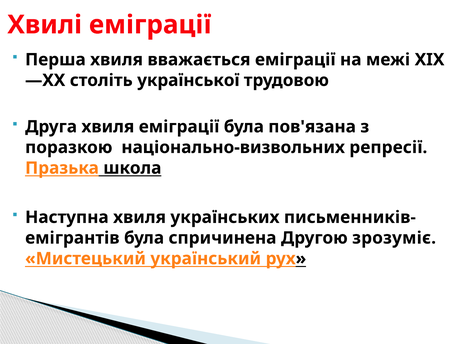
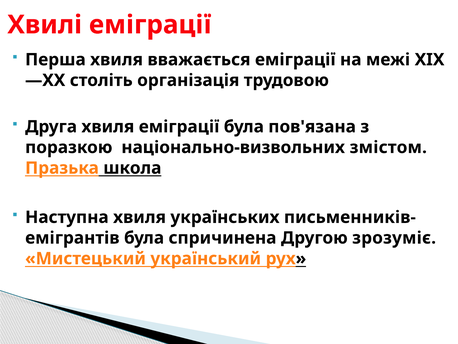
української: української -> організація
репресії: репресії -> змістом
